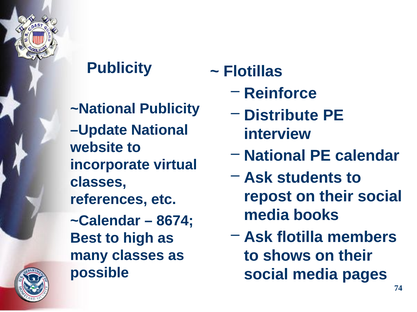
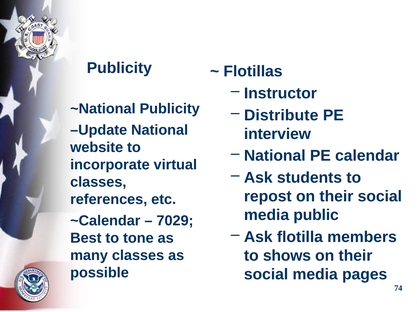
Reinforce: Reinforce -> Instructor
books: books -> public
8674: 8674 -> 7029
high: high -> tone
